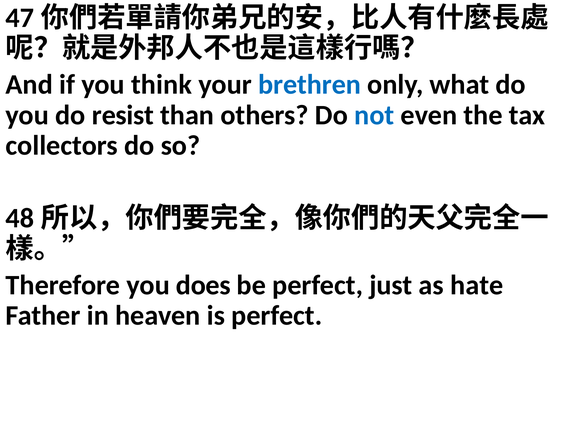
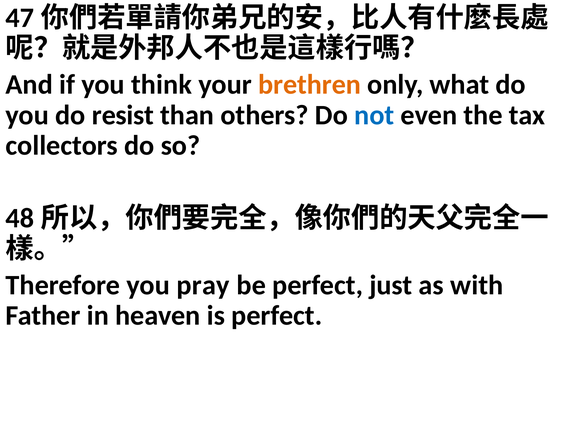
brethren colour: blue -> orange
does: does -> pray
hate: hate -> with
